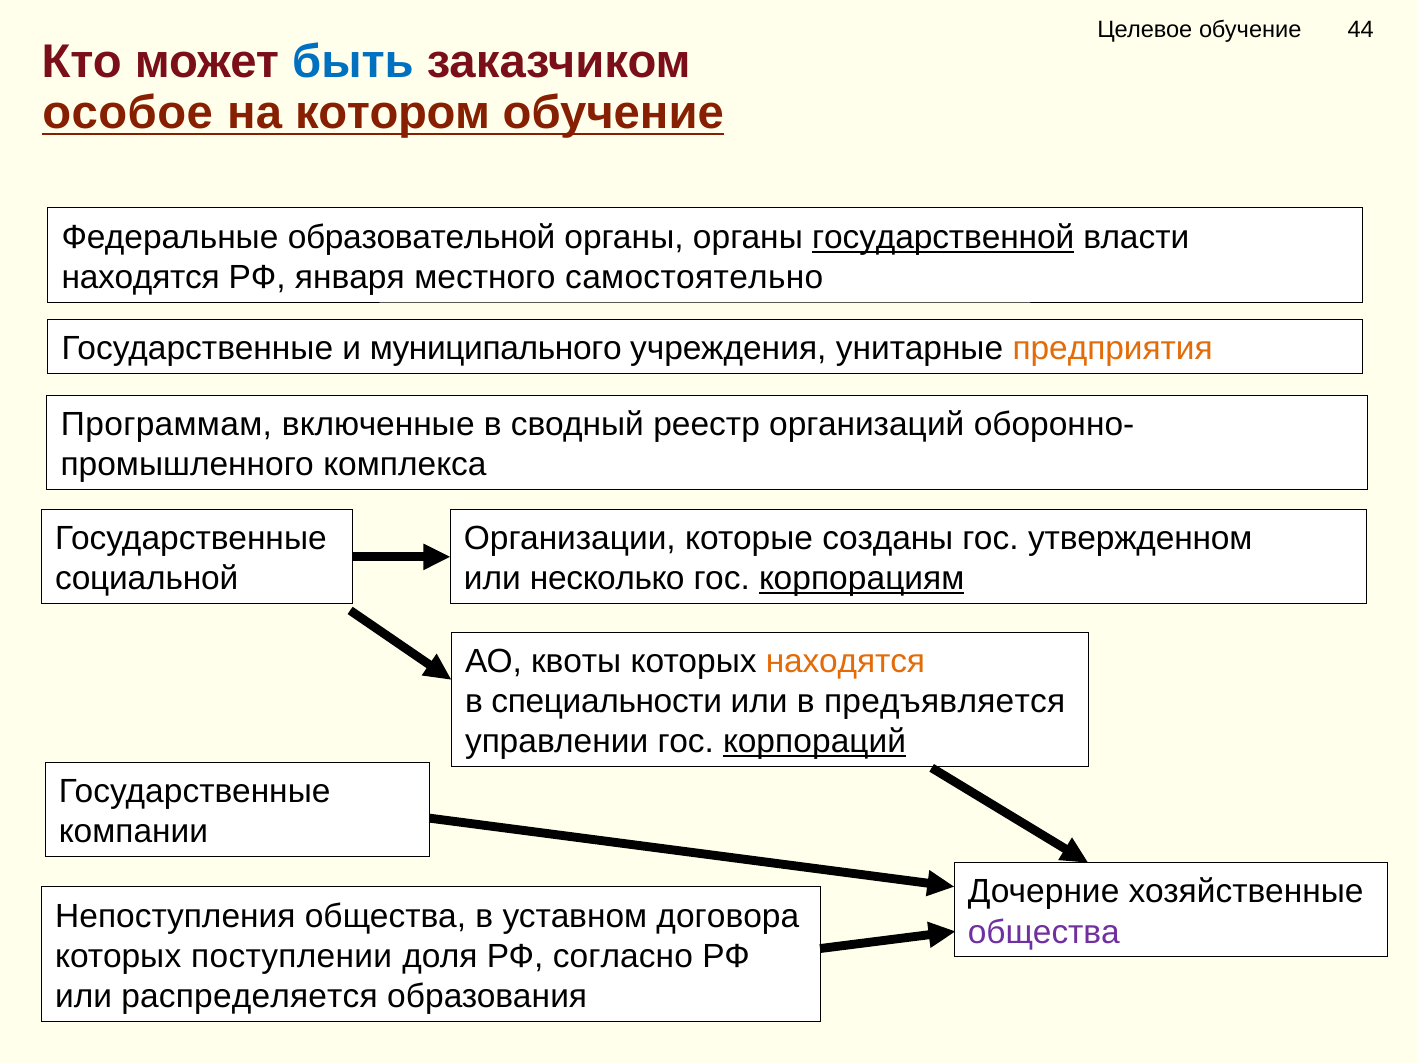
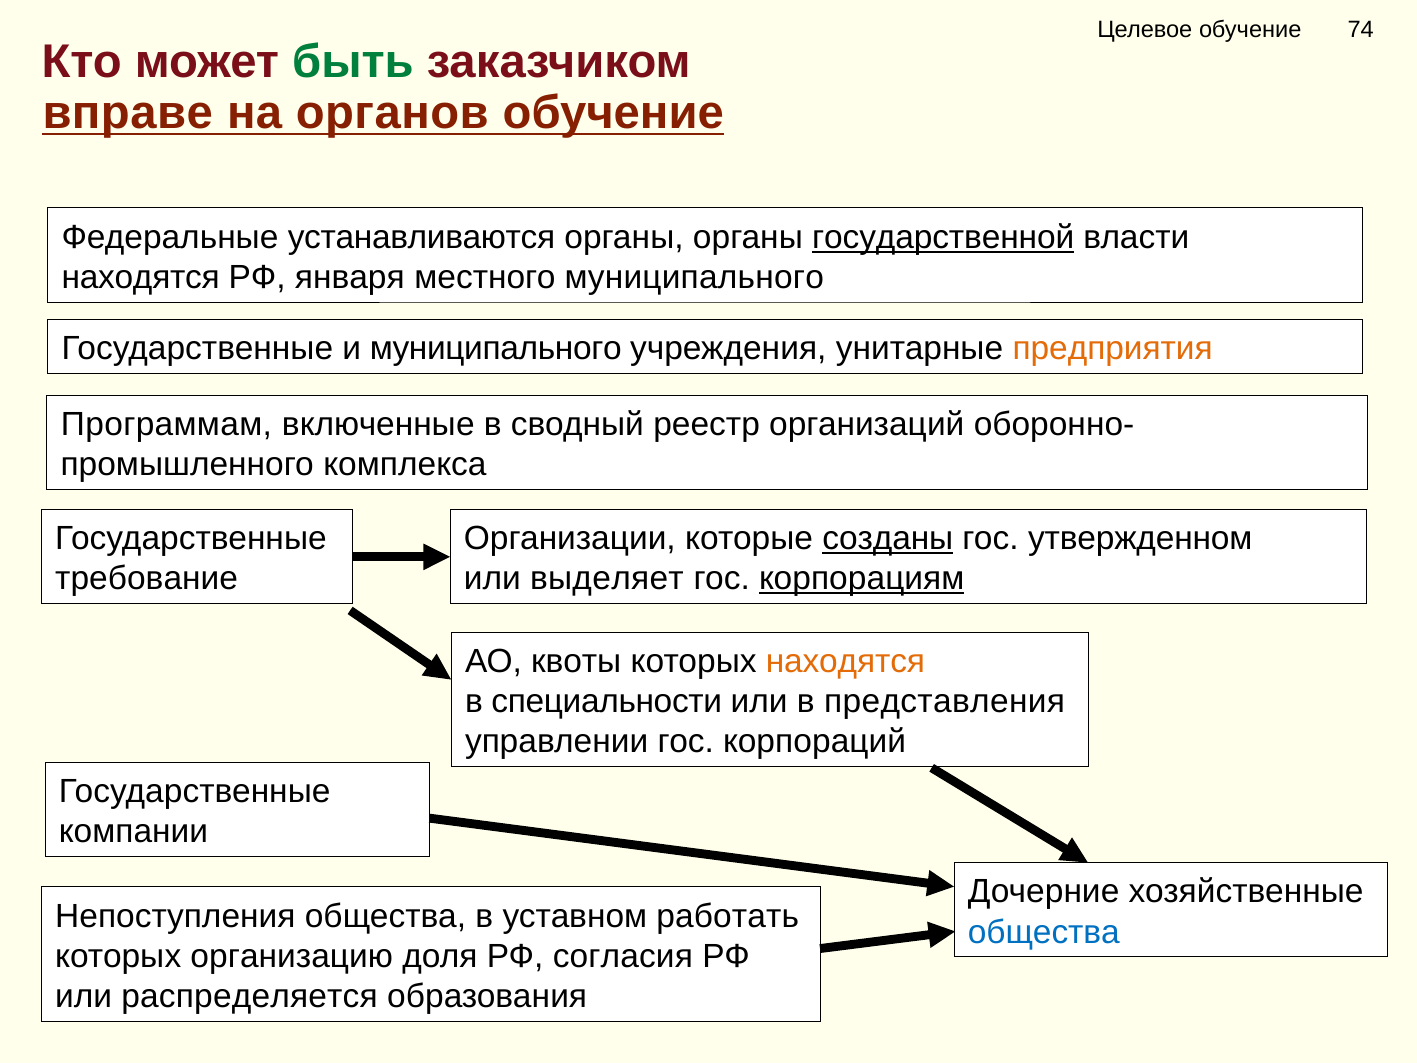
44: 44 -> 74
быть colour: blue -> green
особое: особое -> вправе
котором: котором -> органов
образовательной: образовательной -> устанавливаются
местного самостоятельно: самостоятельно -> муниципального
созданы underline: none -> present
социальной: социальной -> требование
несколько: несколько -> выделяет
предъявляется: предъявляется -> представления
корпораций underline: present -> none
договора: договора -> работать
общества at (1044, 932) colour: purple -> blue
поступлении: поступлении -> организацию
согласно: согласно -> согласия
